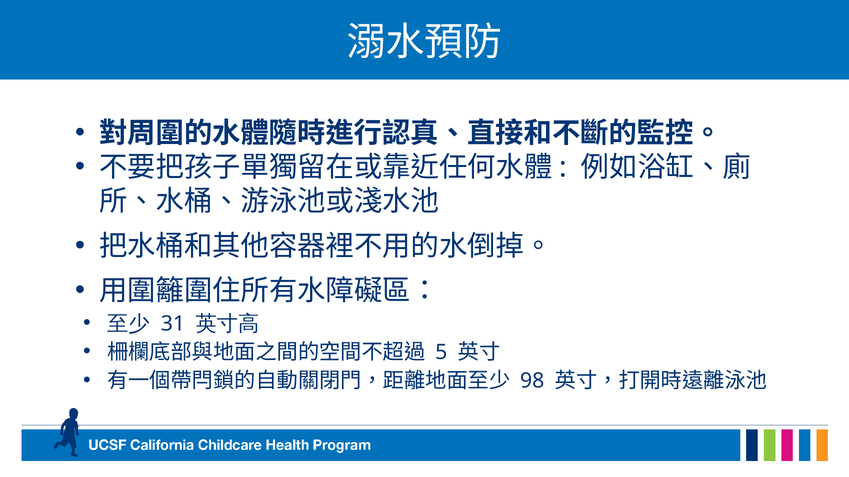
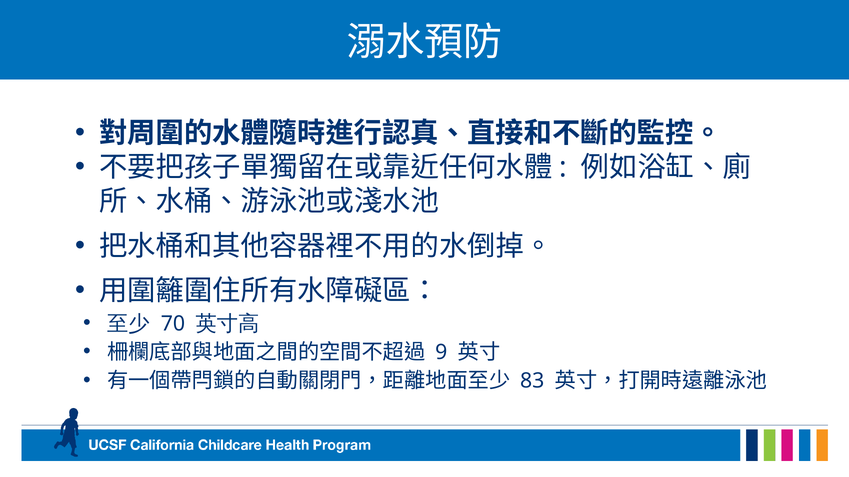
31: 31 -> 70
5: 5 -> 9
98: 98 -> 83
